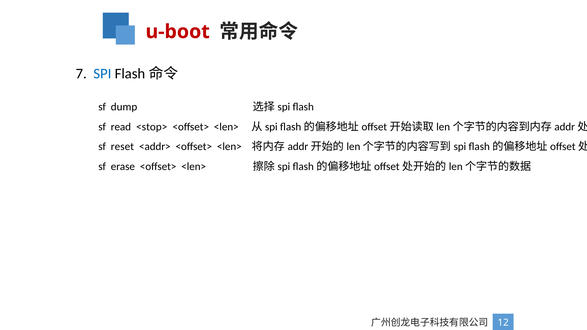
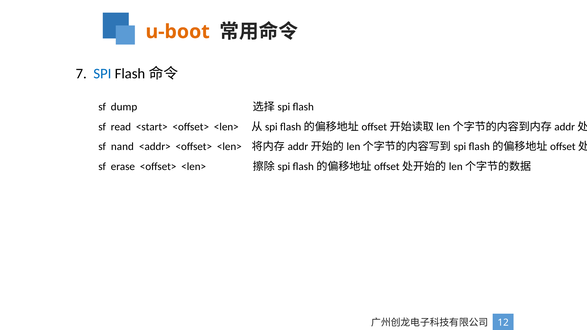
u-boot colour: red -> orange
<stop>: <stop> -> <start>
reset: reset -> nand
